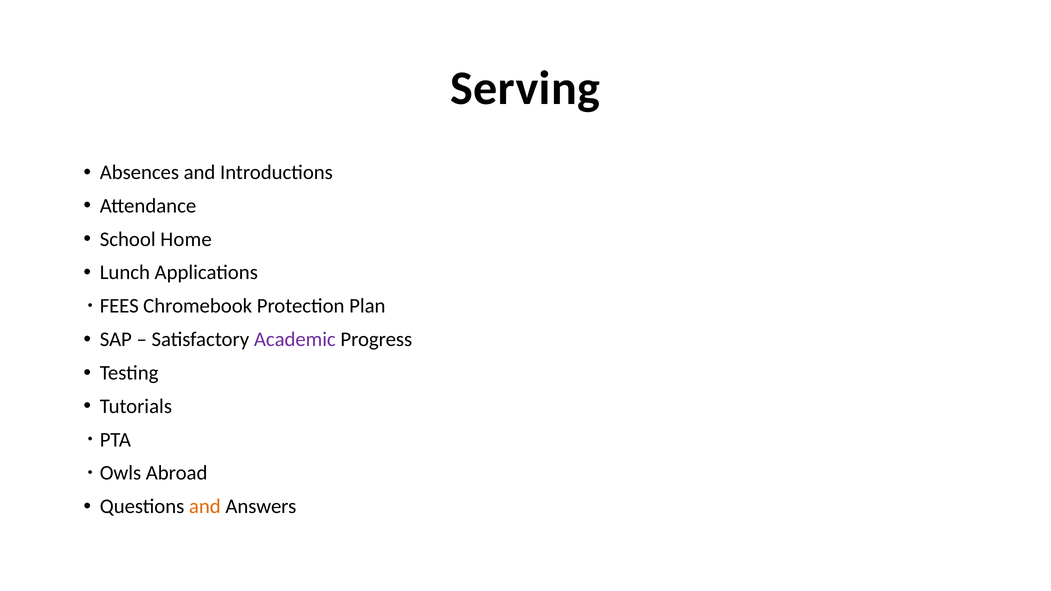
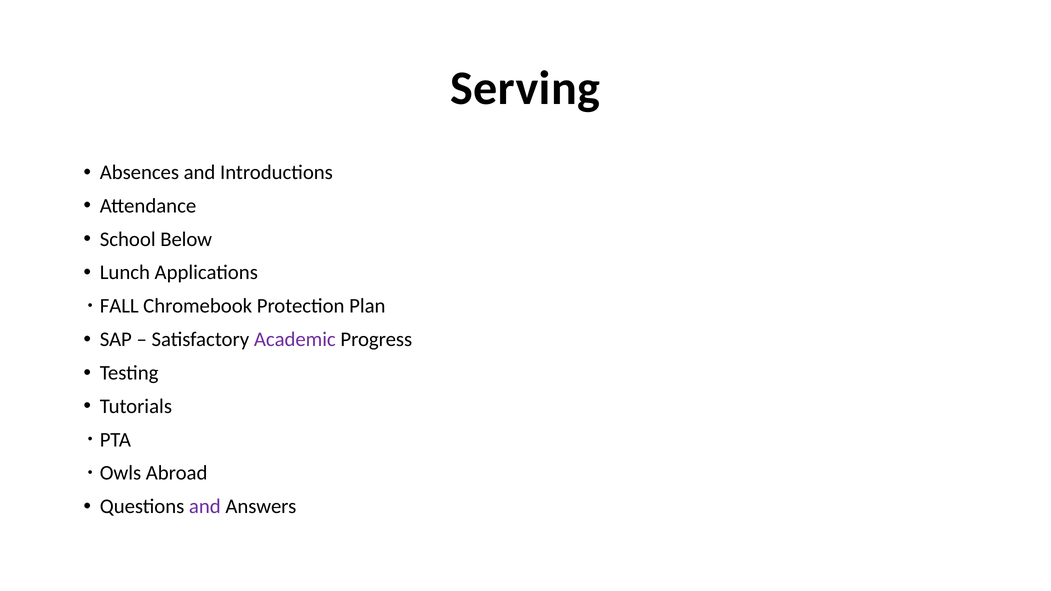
Home: Home -> Below
FEES: FEES -> FALL
and at (205, 507) colour: orange -> purple
